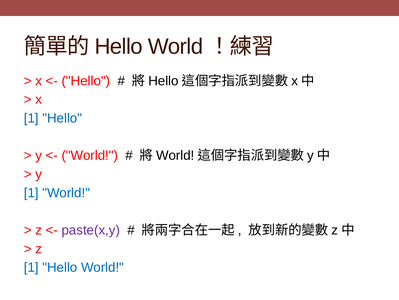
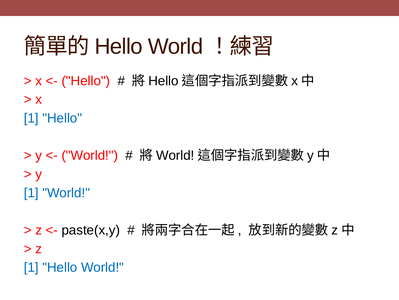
paste(x,y colour: purple -> black
